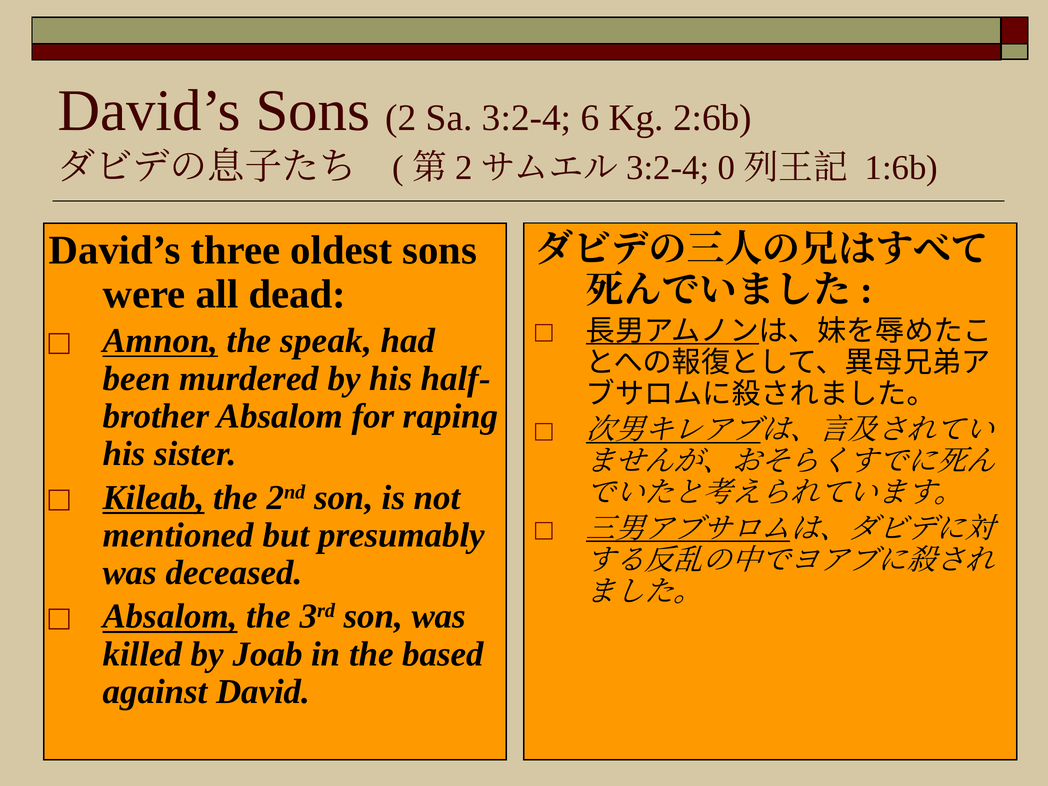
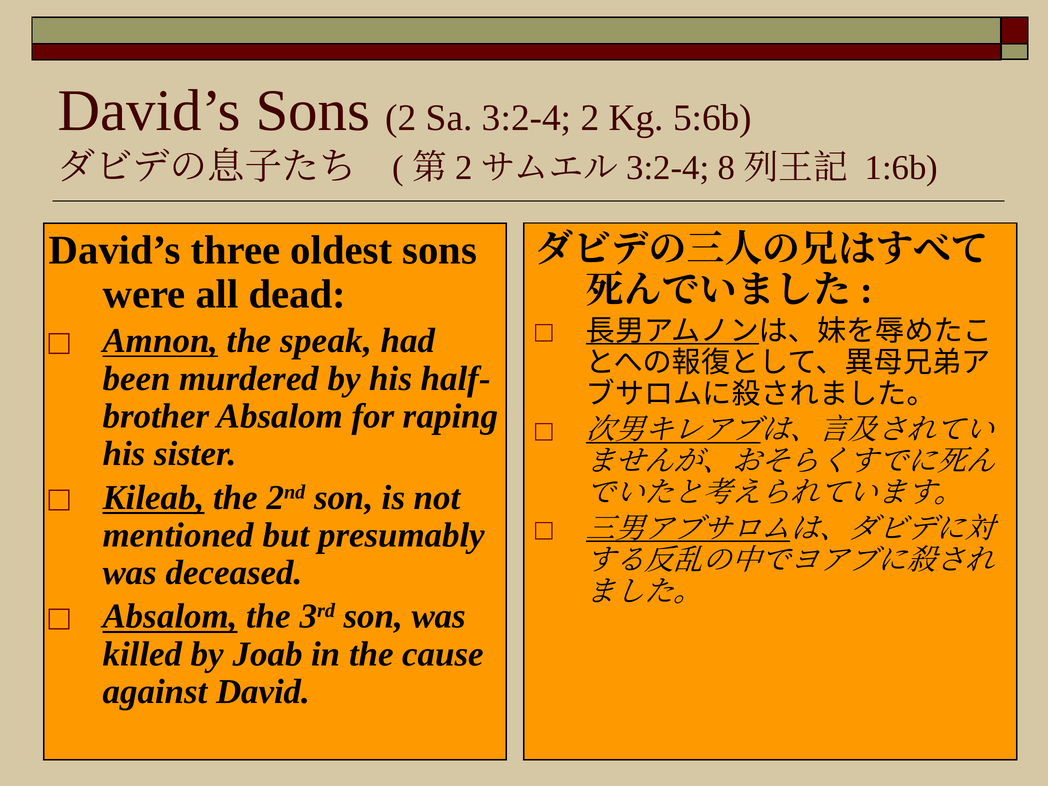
3:2-4 6: 6 -> 2
2:6b: 2:6b -> 5:6b
0: 0 -> 8
based: based -> cause
